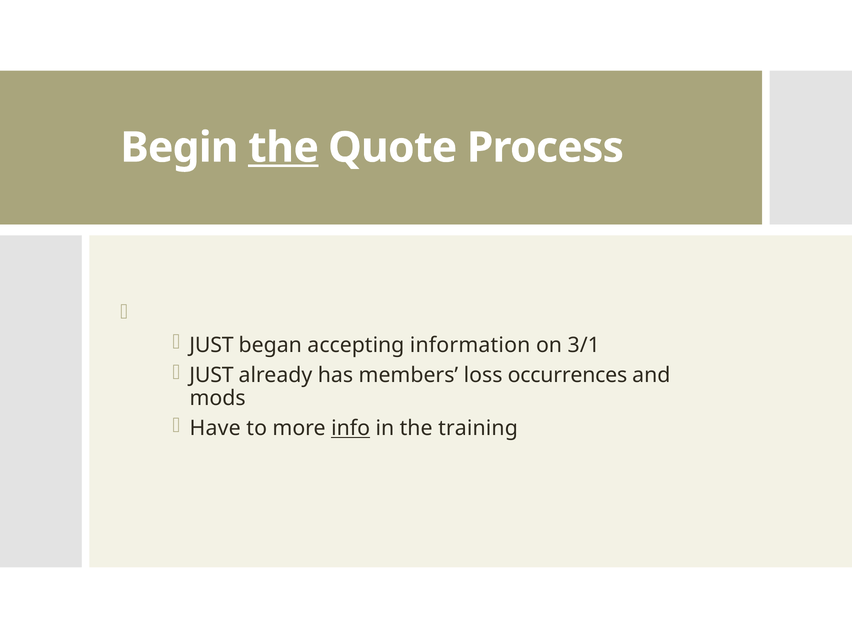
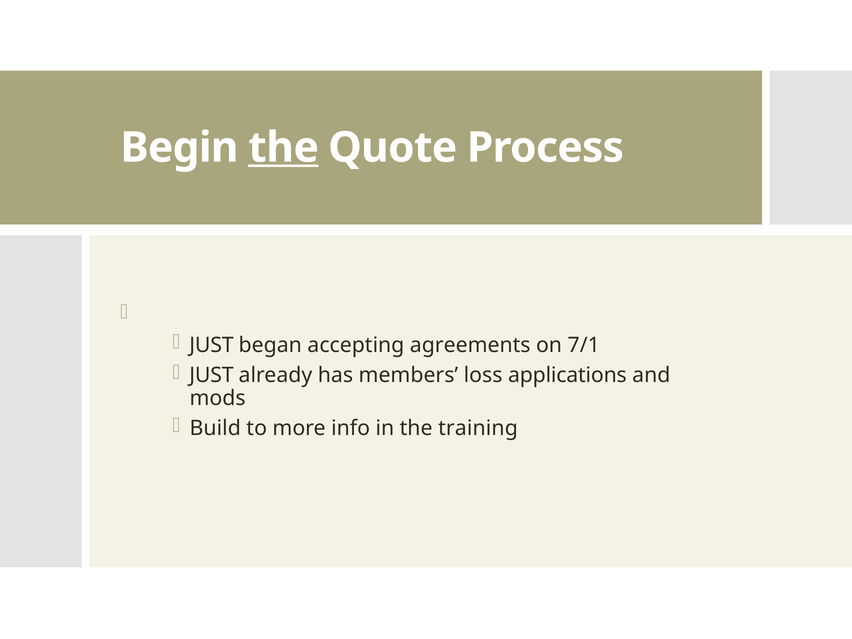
information: information -> agreements
3/1: 3/1 -> 7/1
occurrences: occurrences -> applications
Have: Have -> Build
info underline: present -> none
